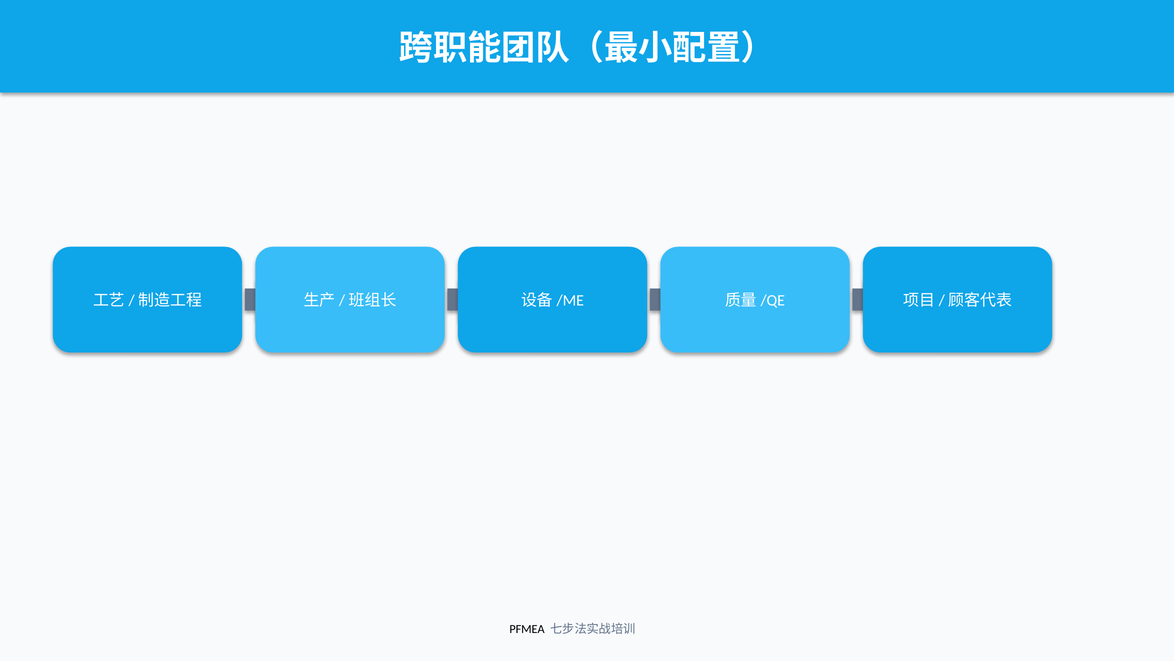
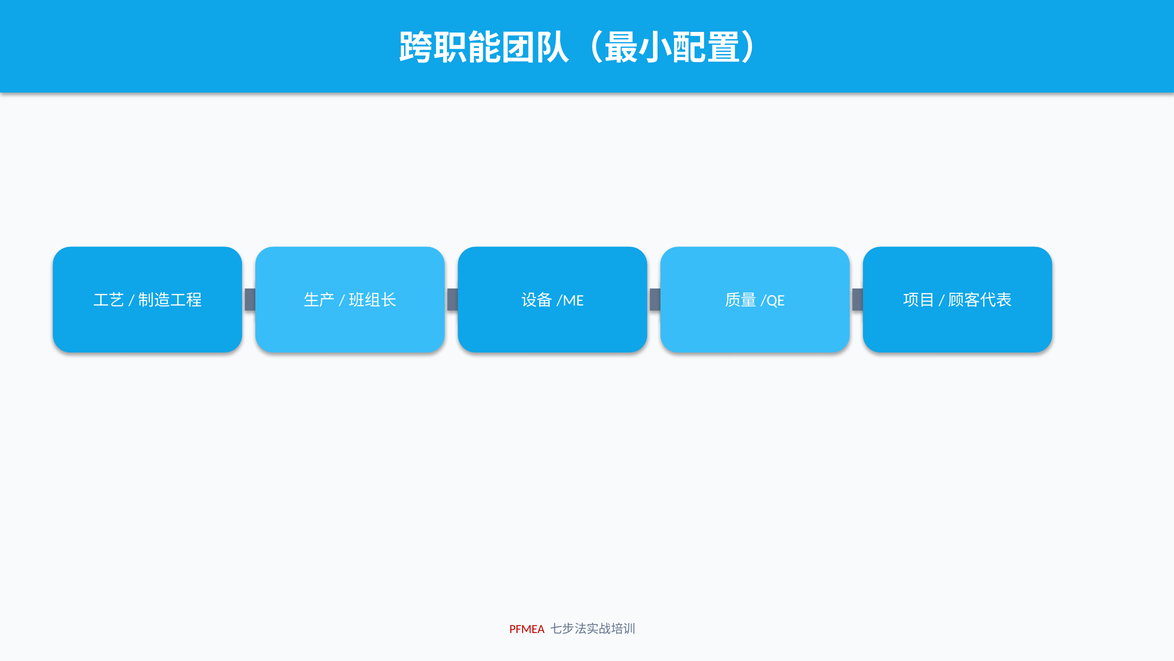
PFMEA colour: black -> red
